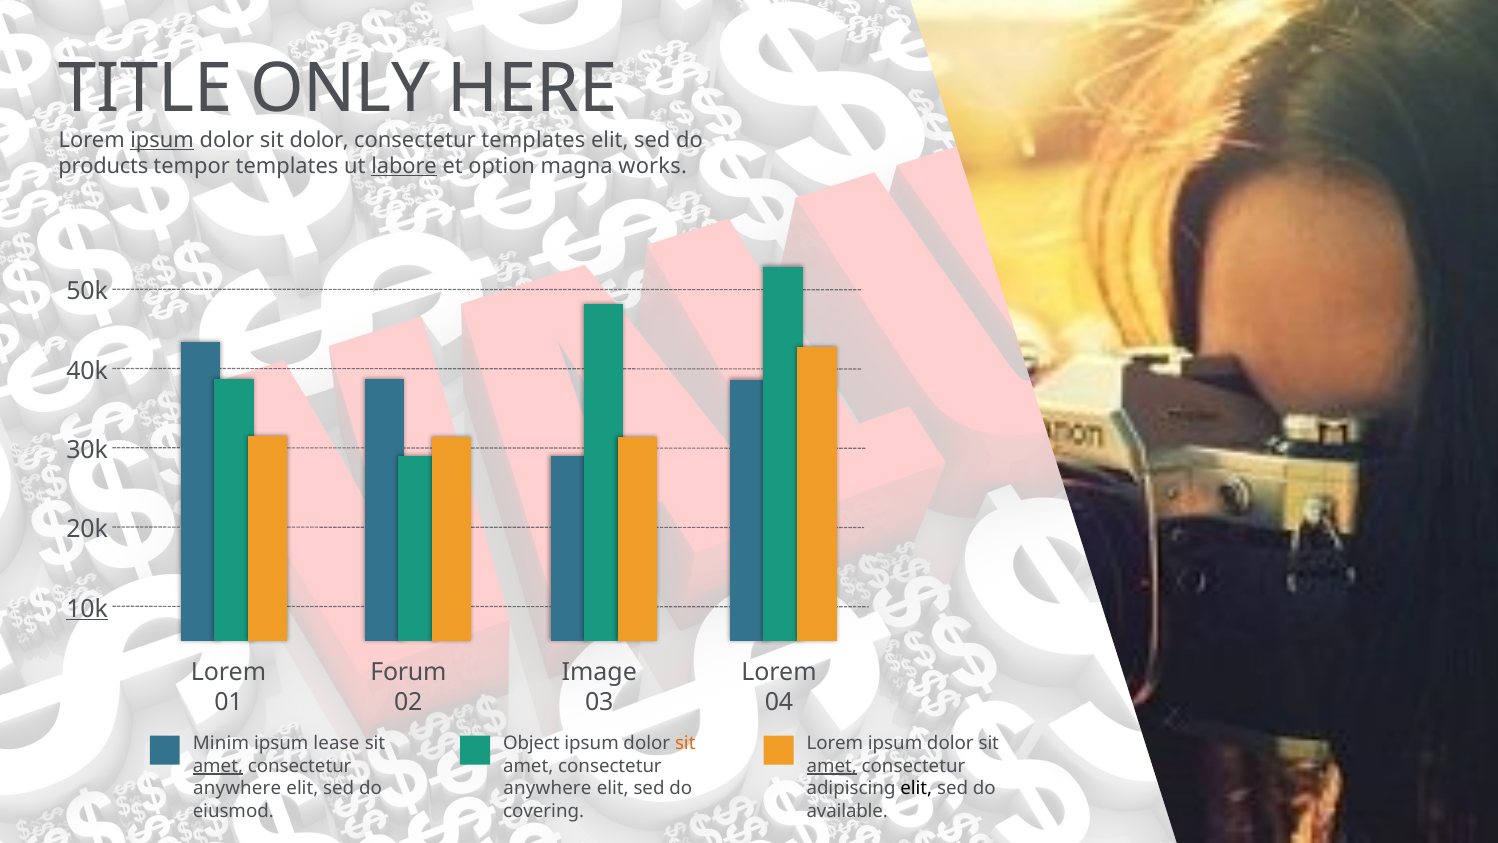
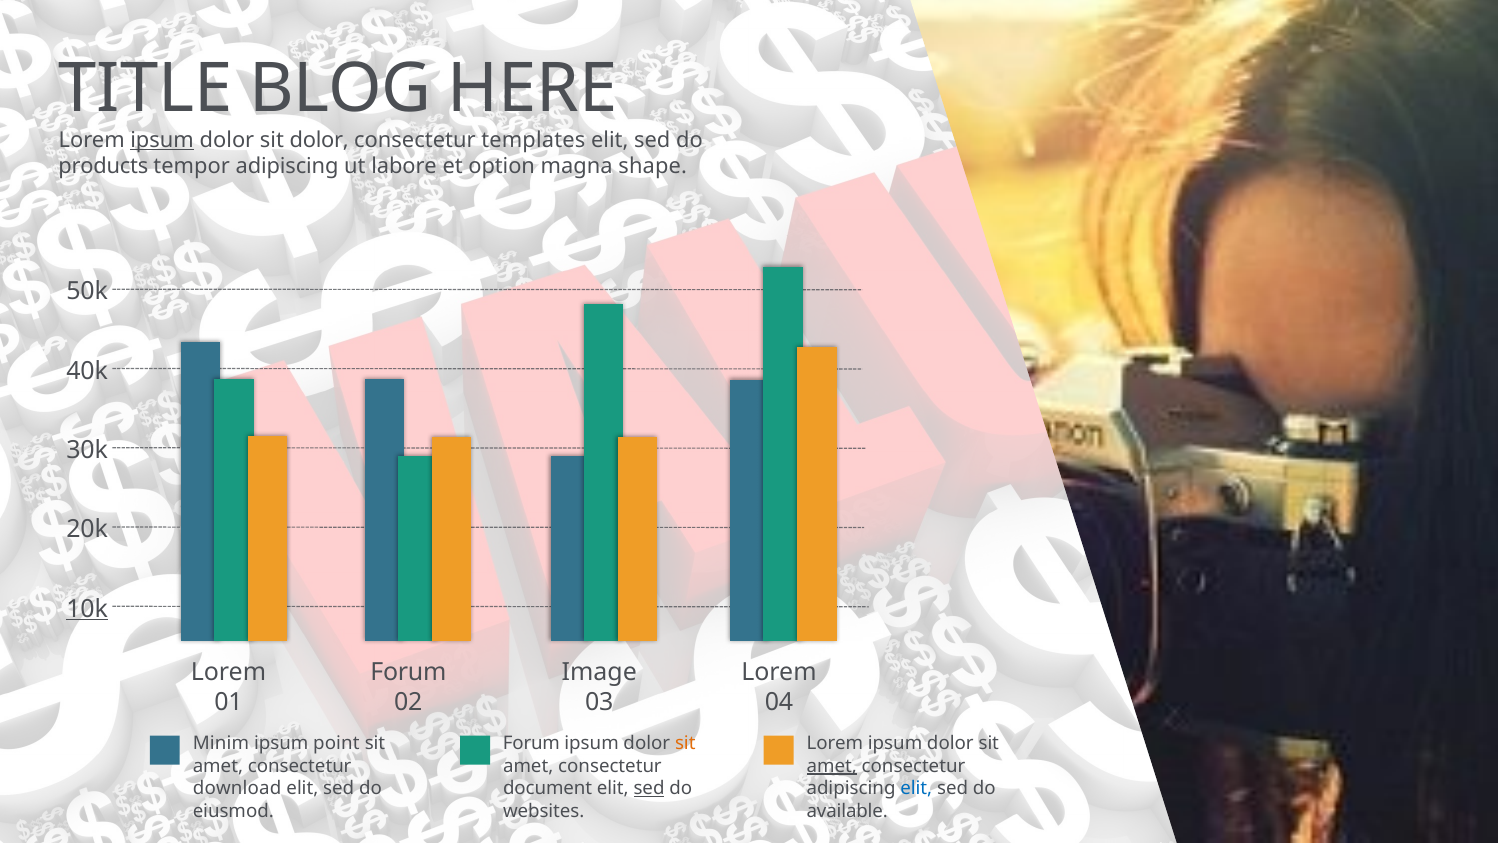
ONLY: ONLY -> BLOG
tempor templates: templates -> adipiscing
labore underline: present -> none
works: works -> shape
lease: lease -> point
Object at (531, 743): Object -> Forum
amet at (218, 766) underline: present -> none
anywhere at (237, 788): anywhere -> download
anywhere at (547, 788): anywhere -> document
sed at (649, 788) underline: none -> present
elit at (916, 788) colour: black -> blue
covering: covering -> websites
